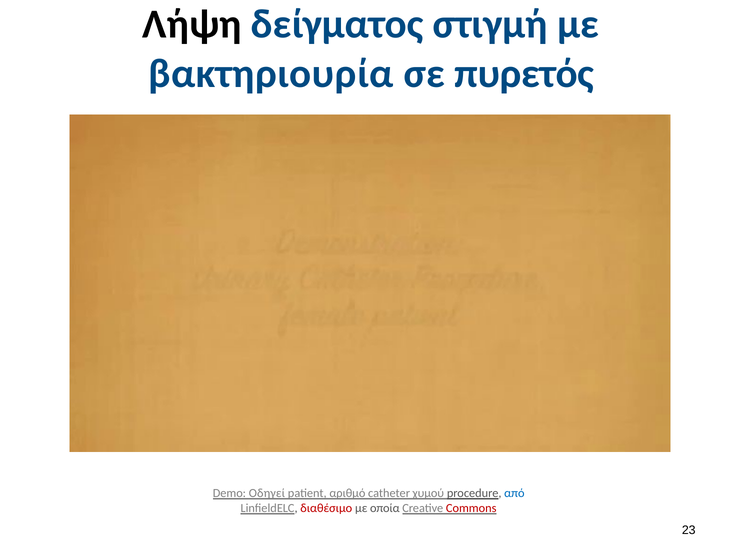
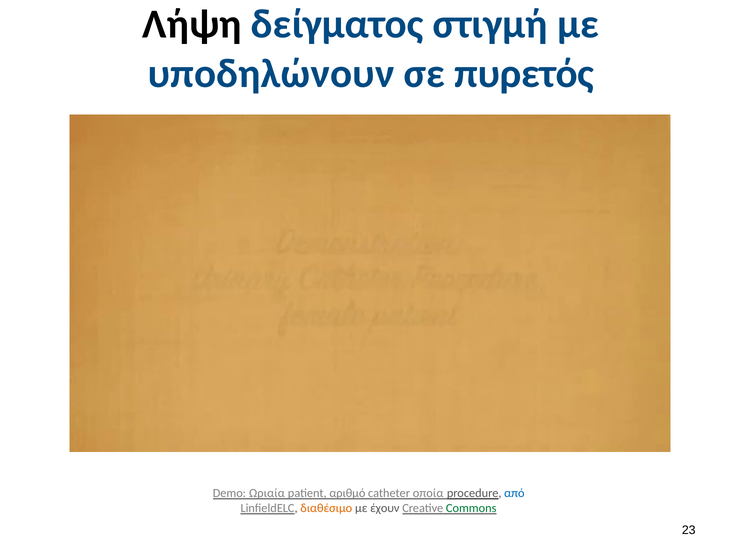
βακτηριουρία: βακτηριουρία -> υποδηλώνουν
Οδηγεί: Οδηγεί -> Ωριαία
χυμού: χυμού -> οποία
διαθέσιμο colour: red -> orange
οποία: οποία -> έχουν
Commons colour: red -> green
